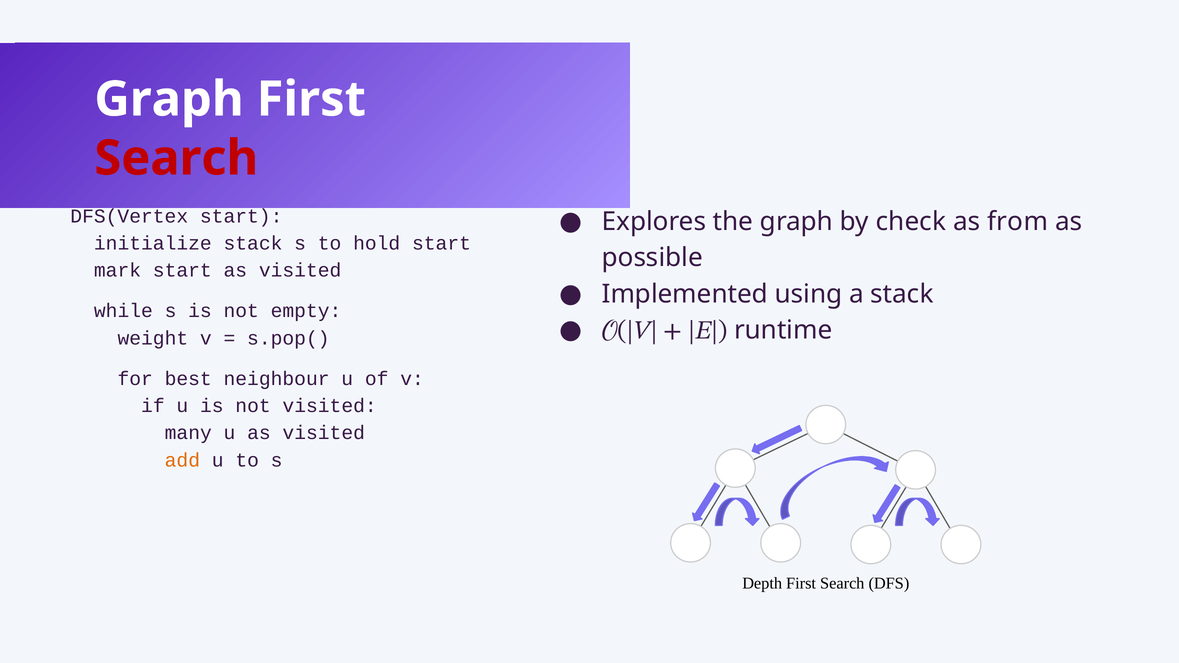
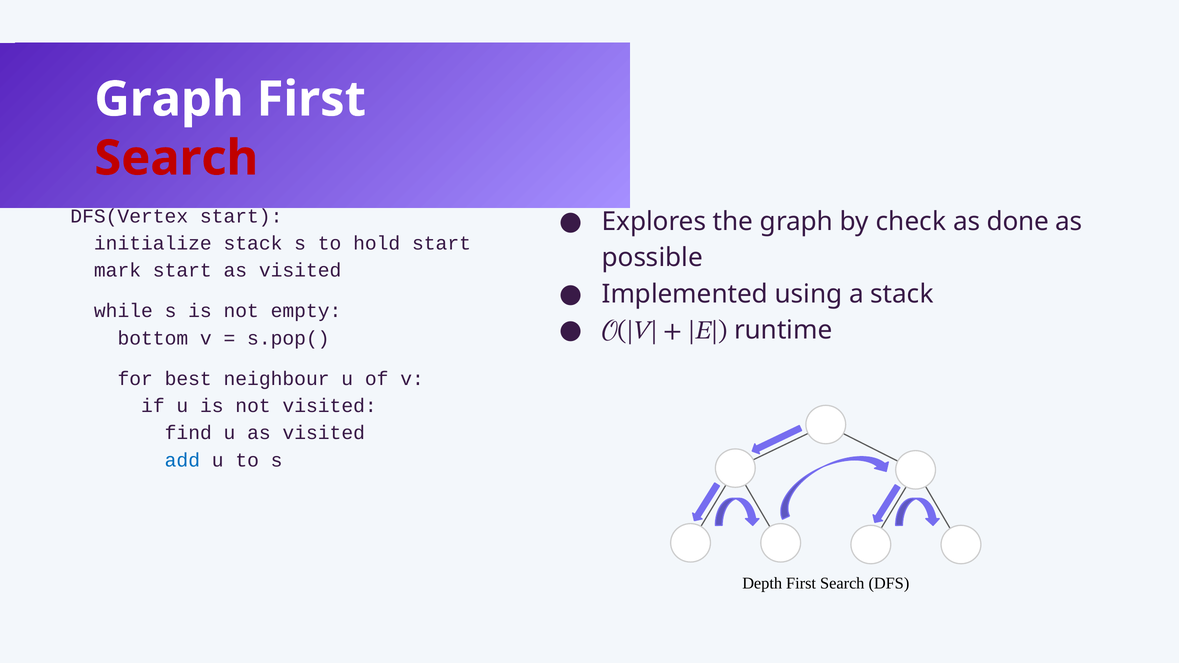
from: from -> done
weight: weight -> bottom
many: many -> find
add colour: orange -> blue
